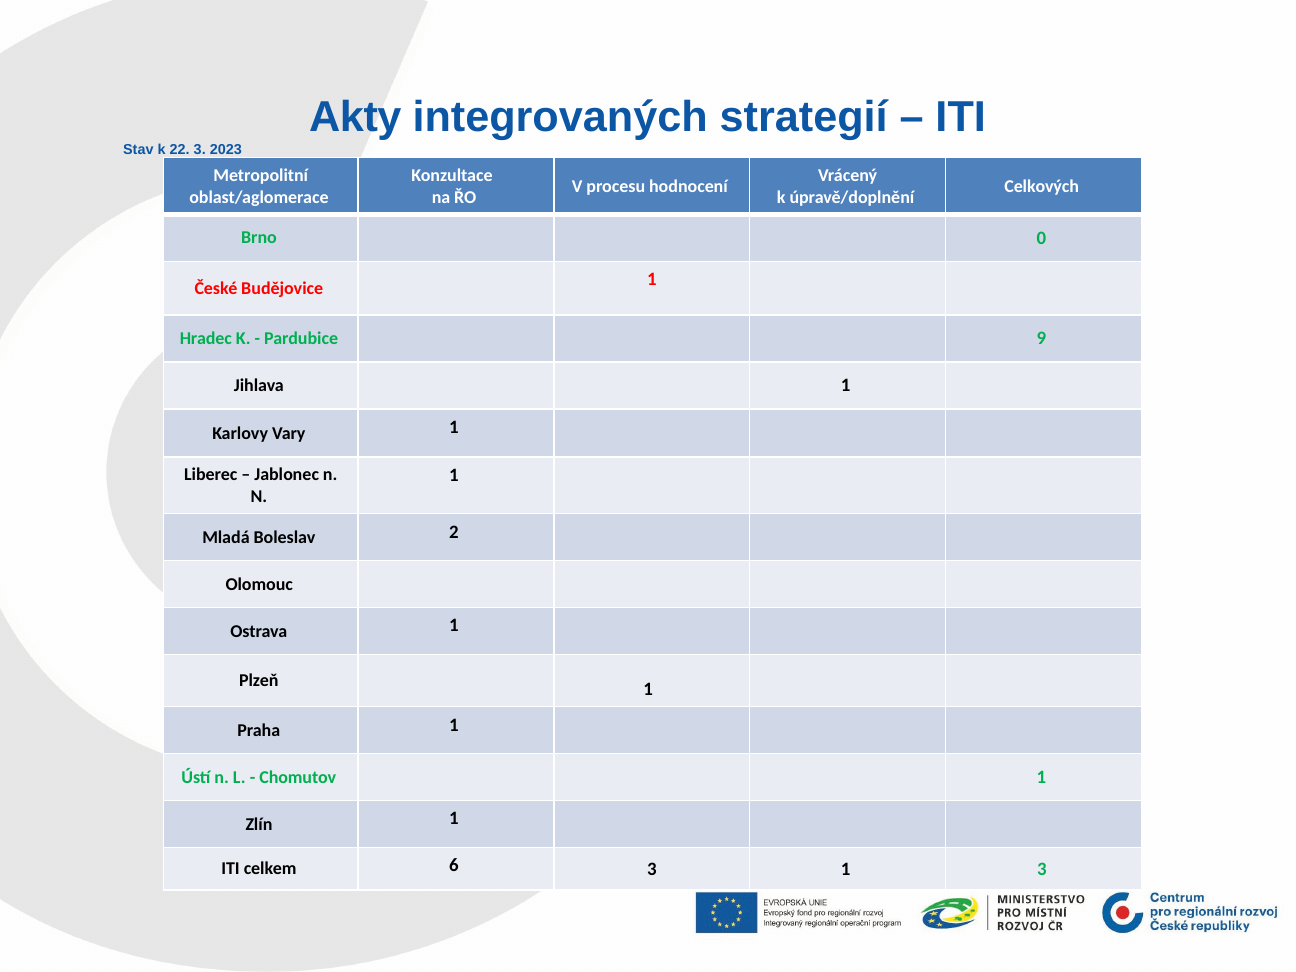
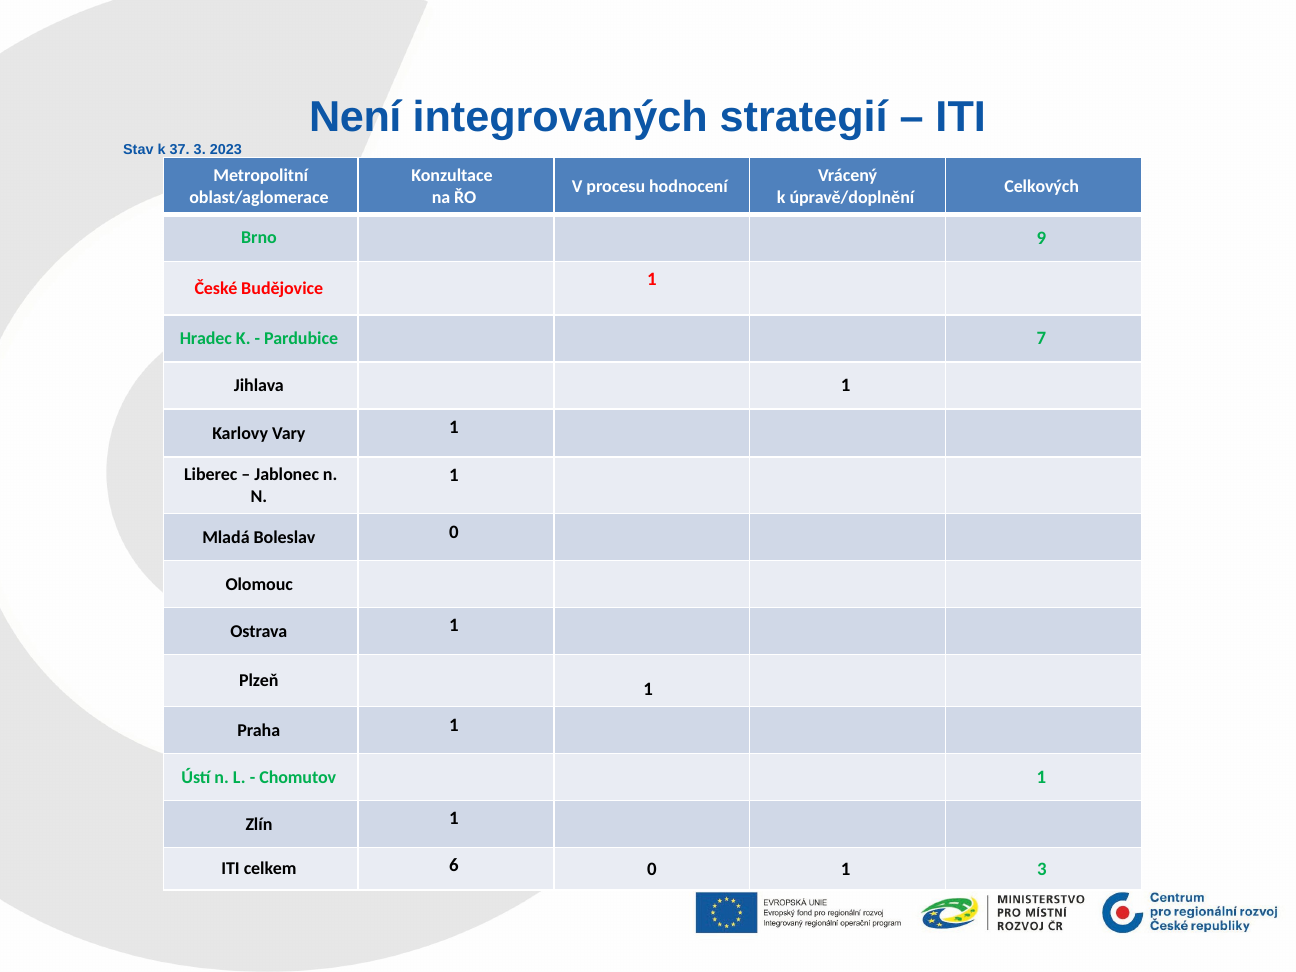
Akty: Akty -> Není
22: 22 -> 37
0: 0 -> 9
9: 9 -> 7
Boleslav 2: 2 -> 0
6 3: 3 -> 0
